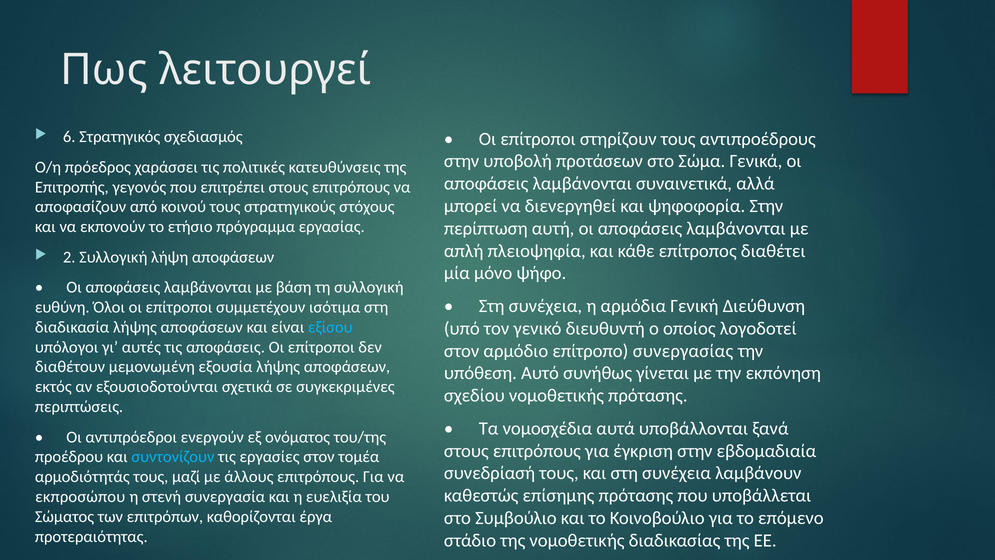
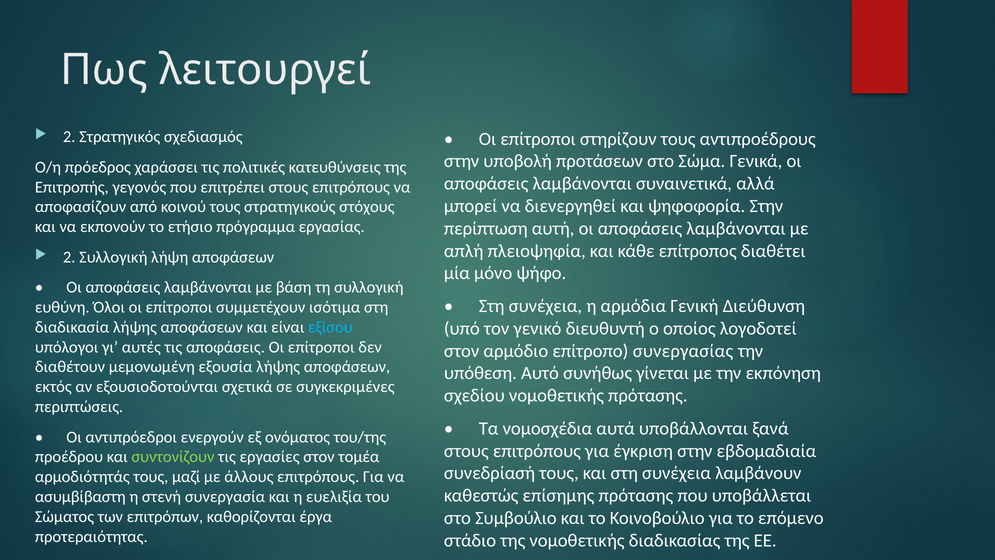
6 at (69, 137): 6 -> 2
συντονίζουν colour: light blue -> light green
εκπροσώπου: εκπροσώπου -> ασυμβίβαστη
